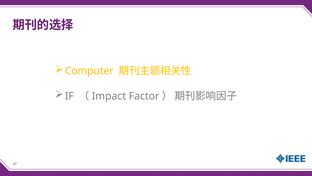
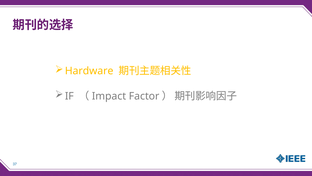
Computer: Computer -> Hardware
